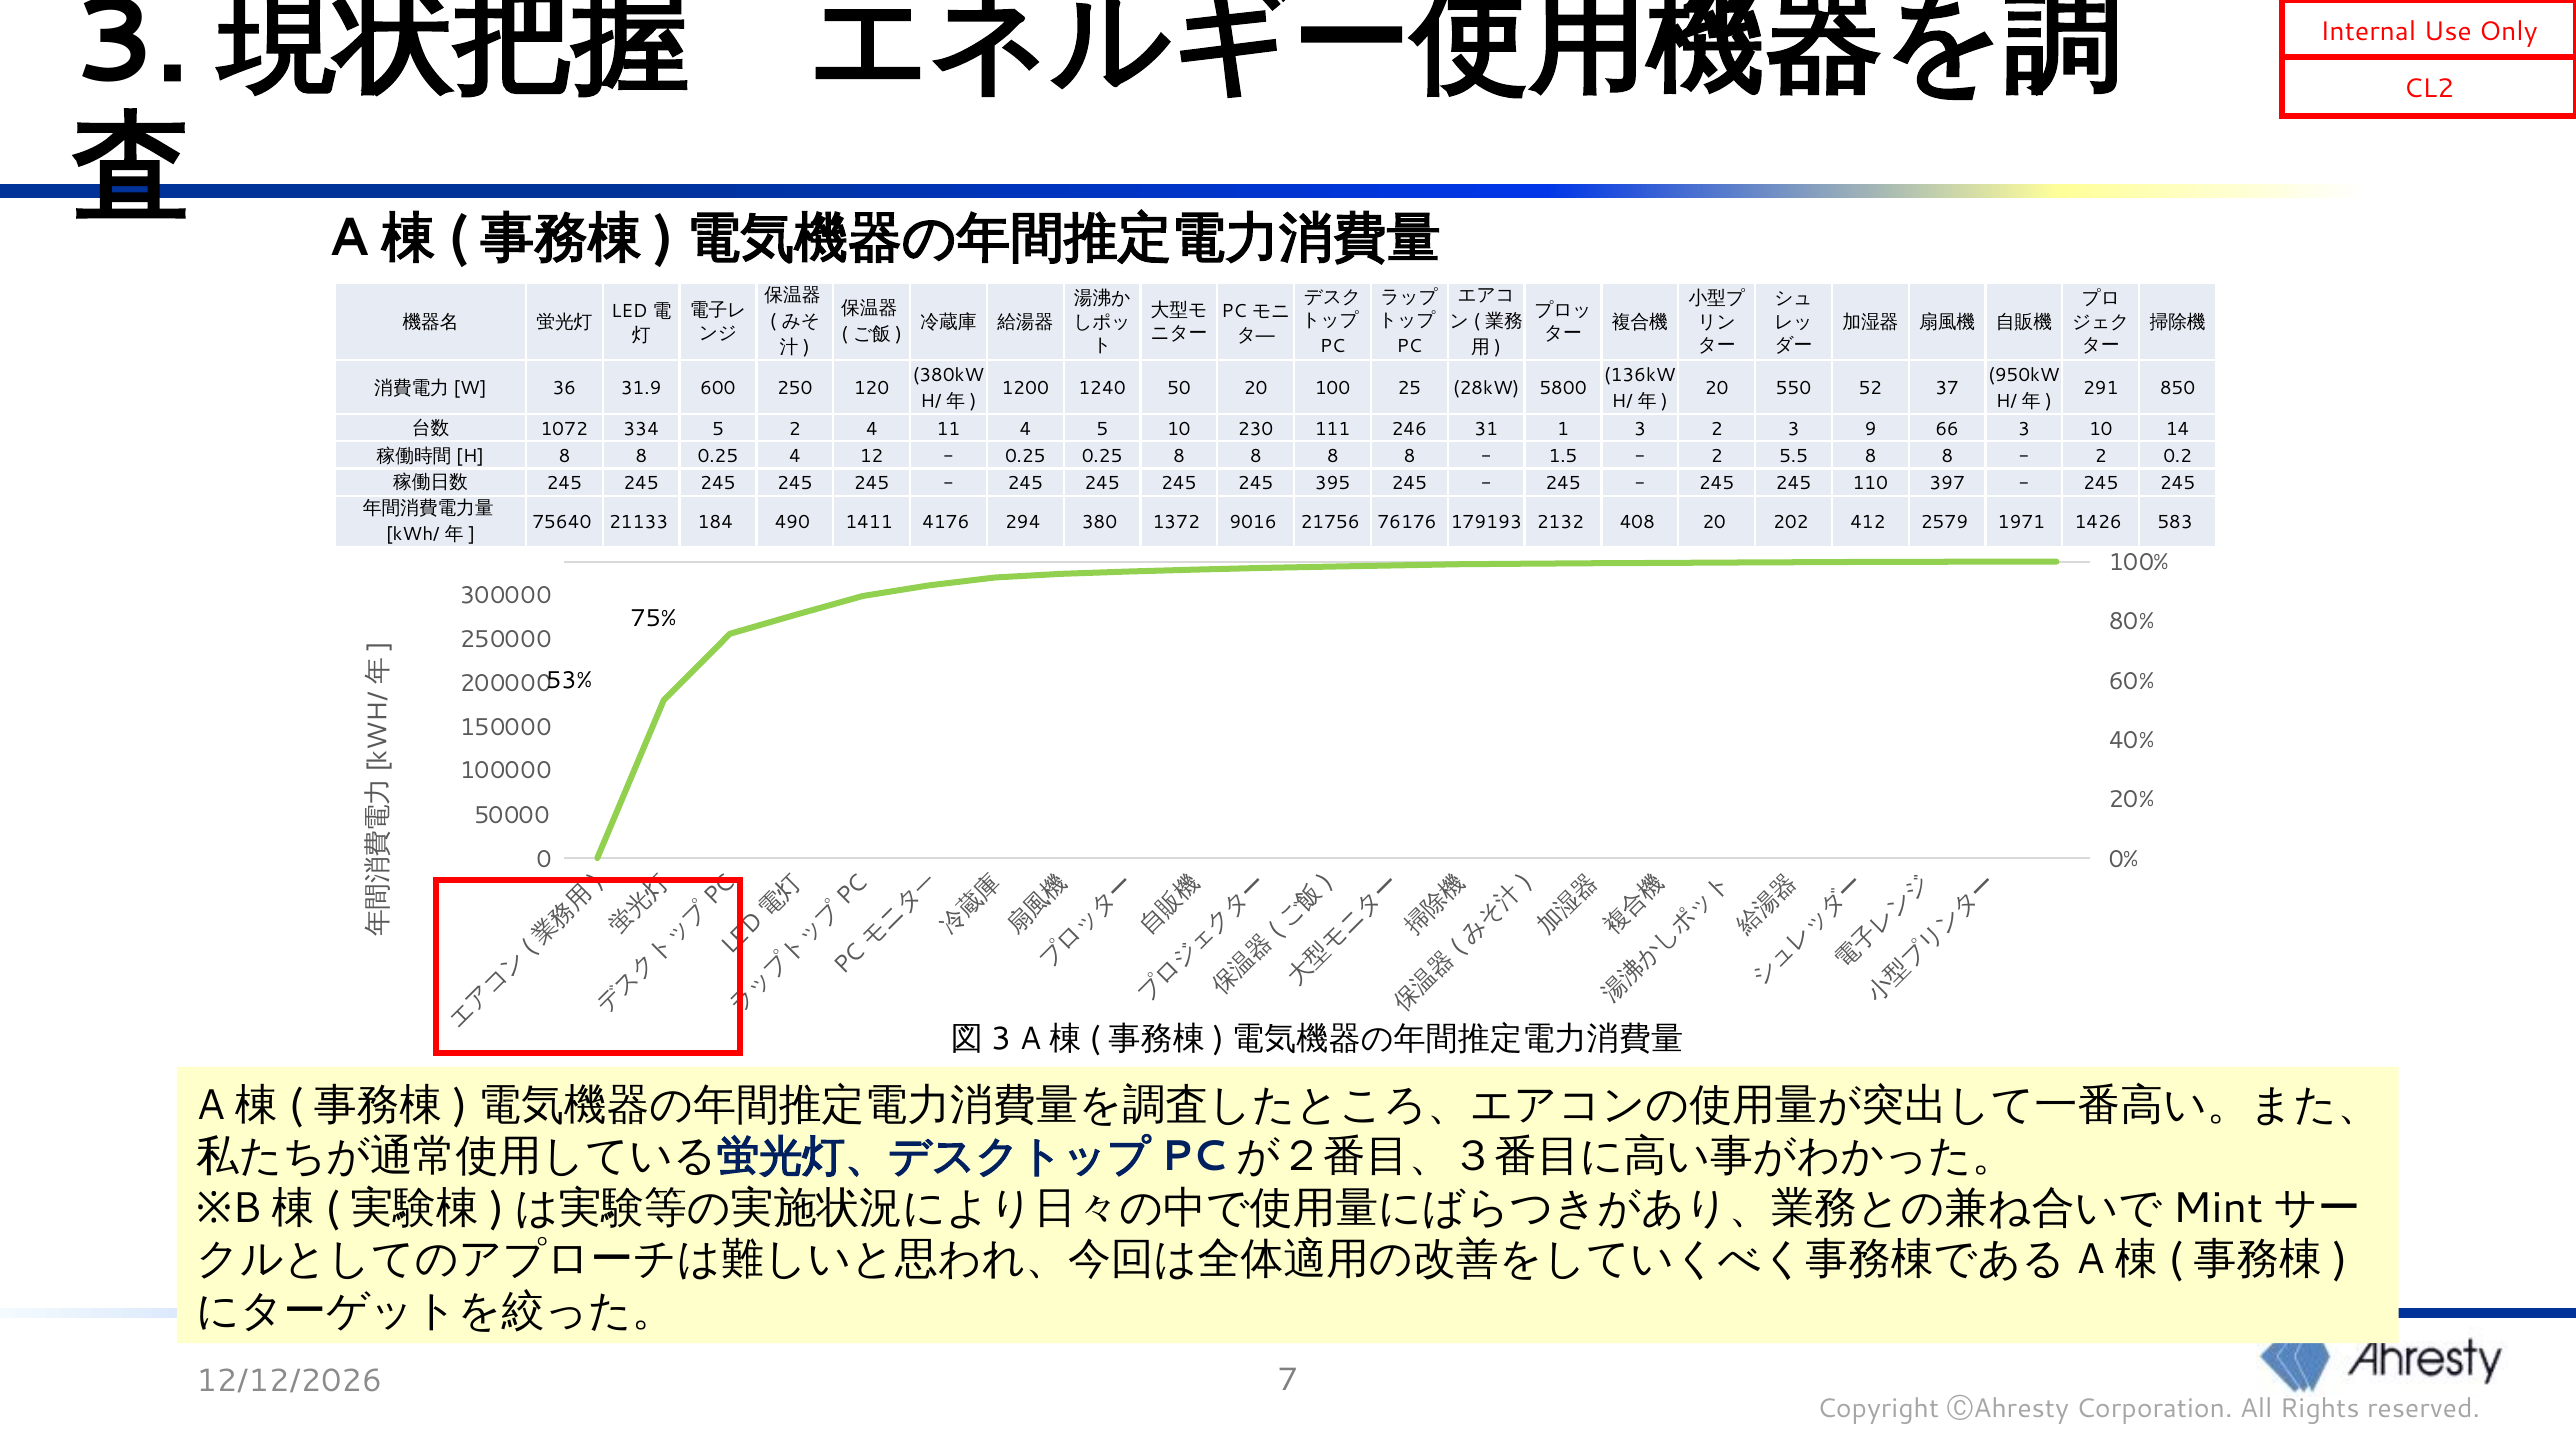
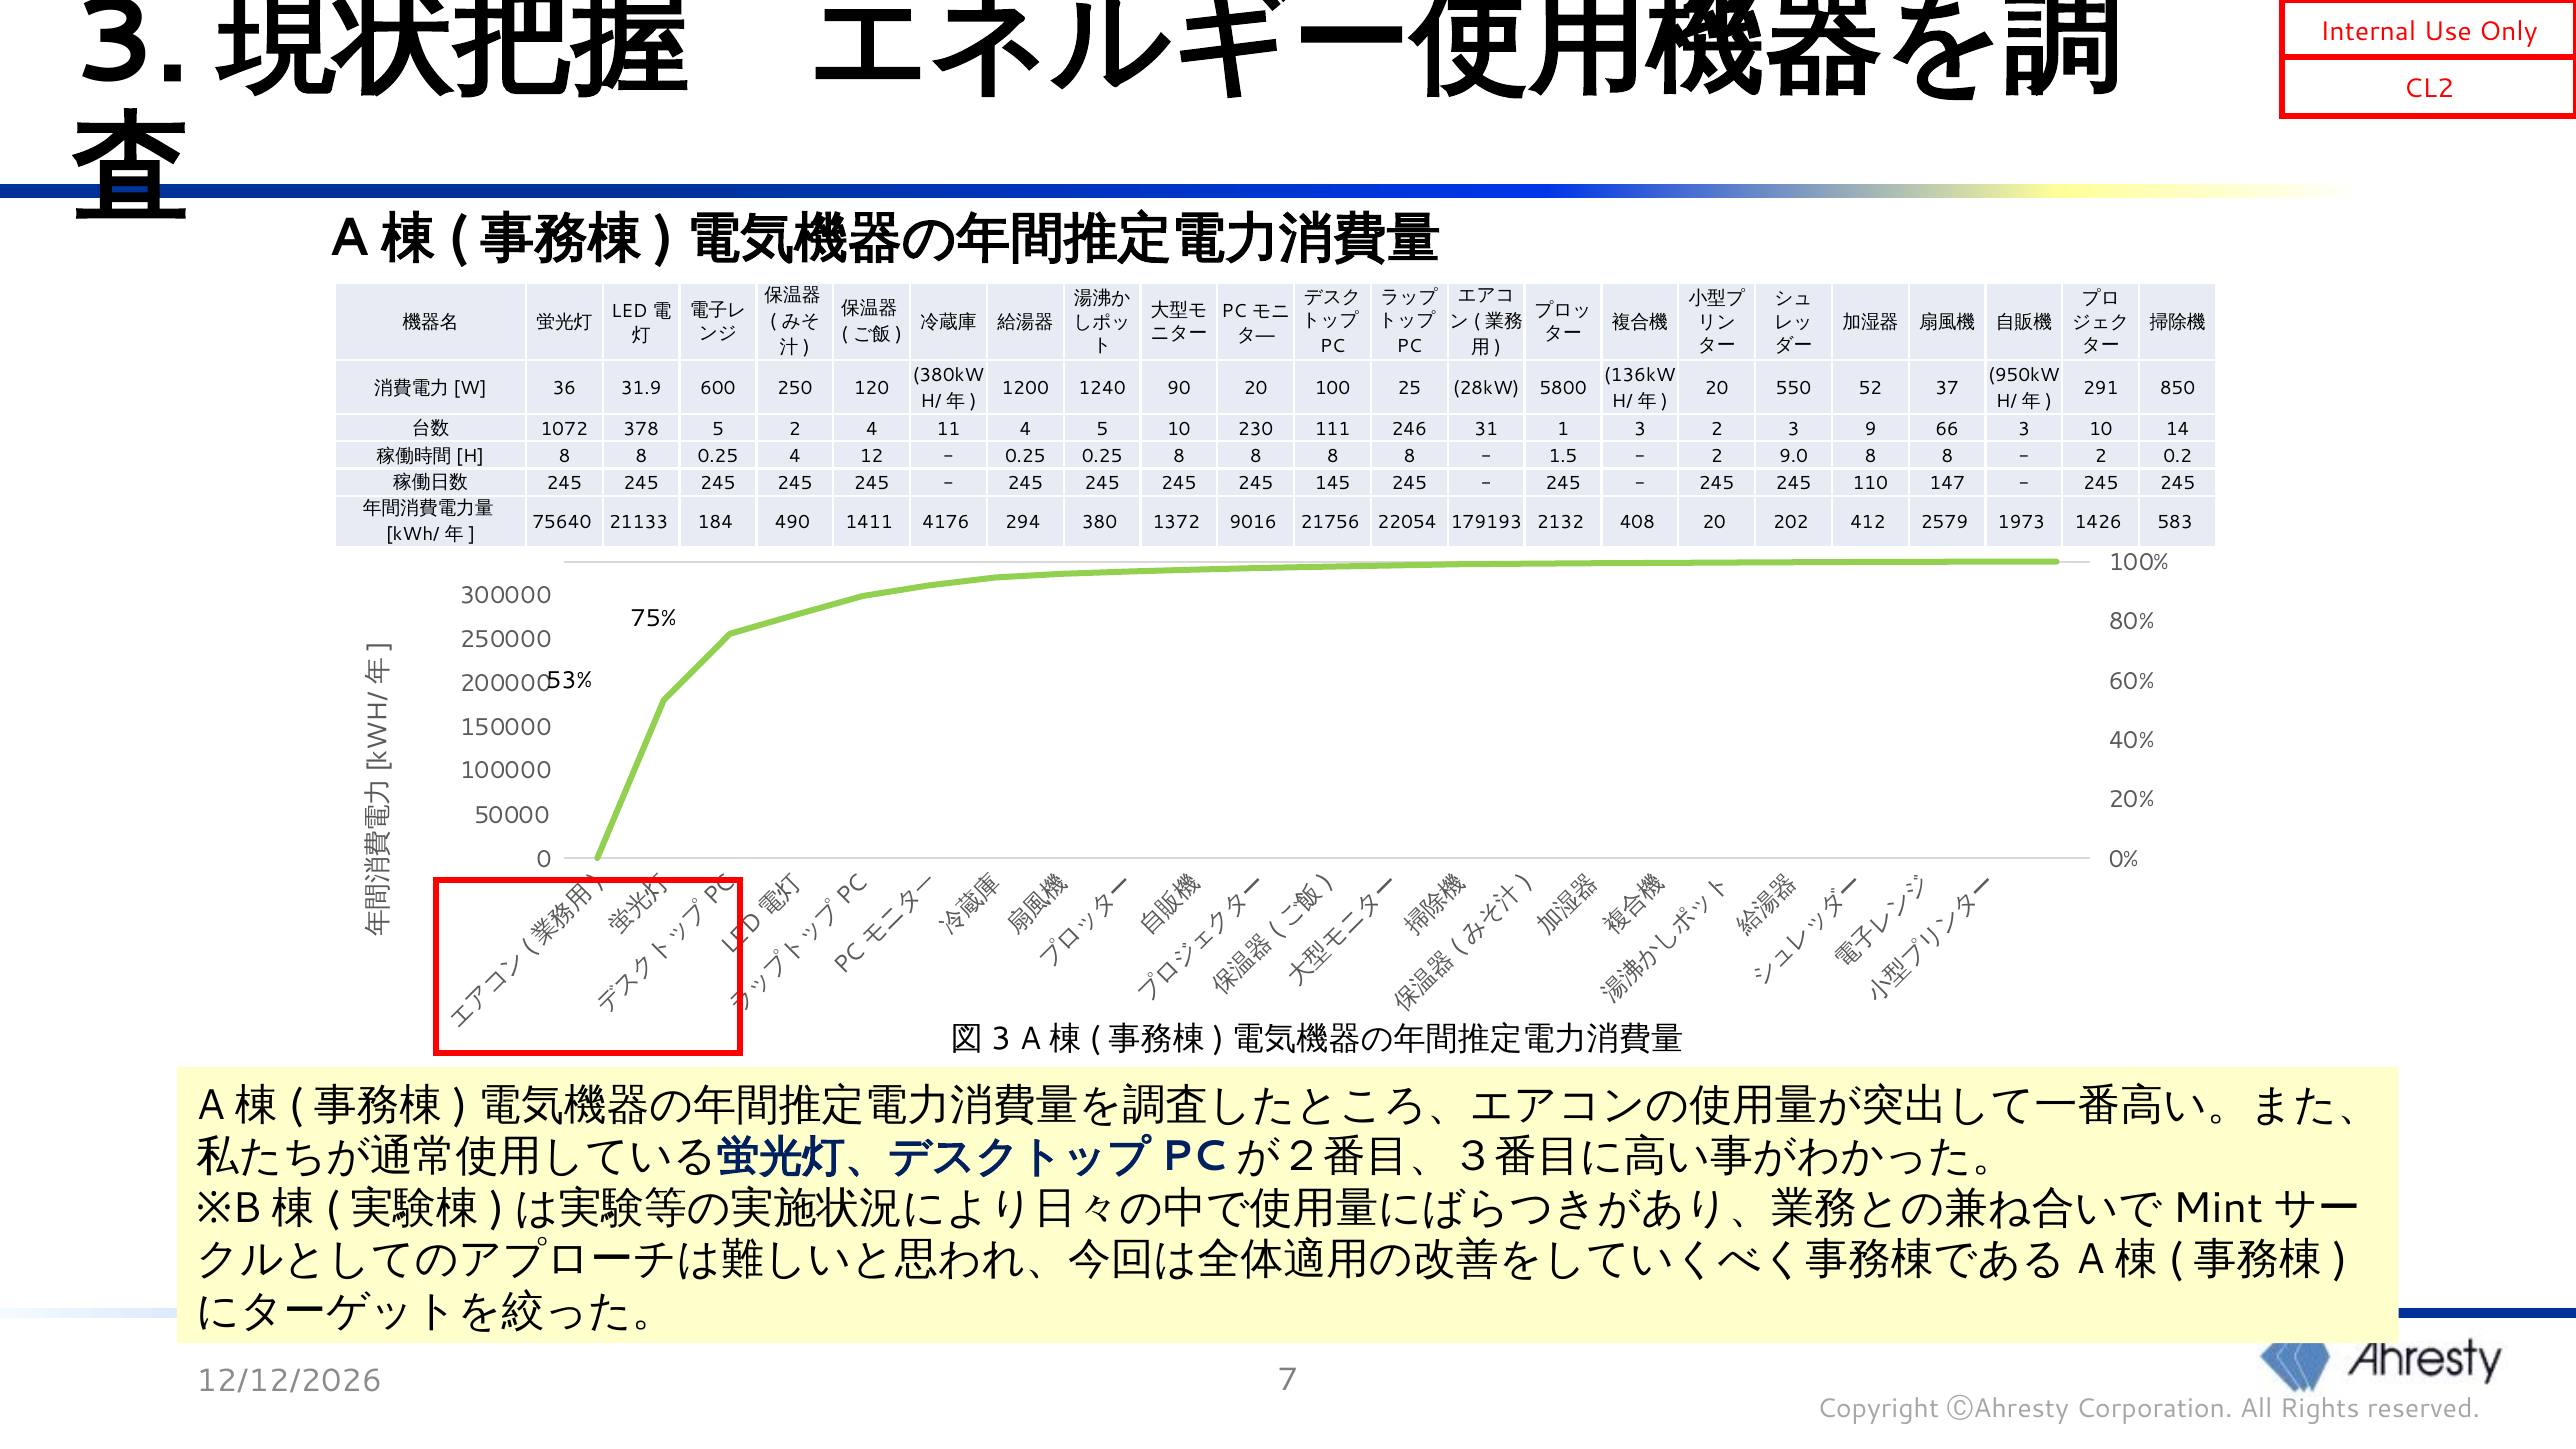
50: 50 -> 90
334: 334 -> 378
5.5: 5.5 -> 9.0
395: 395 -> 145
397: 397 -> 147
76176: 76176 -> 22054
1971: 1971 -> 1973
